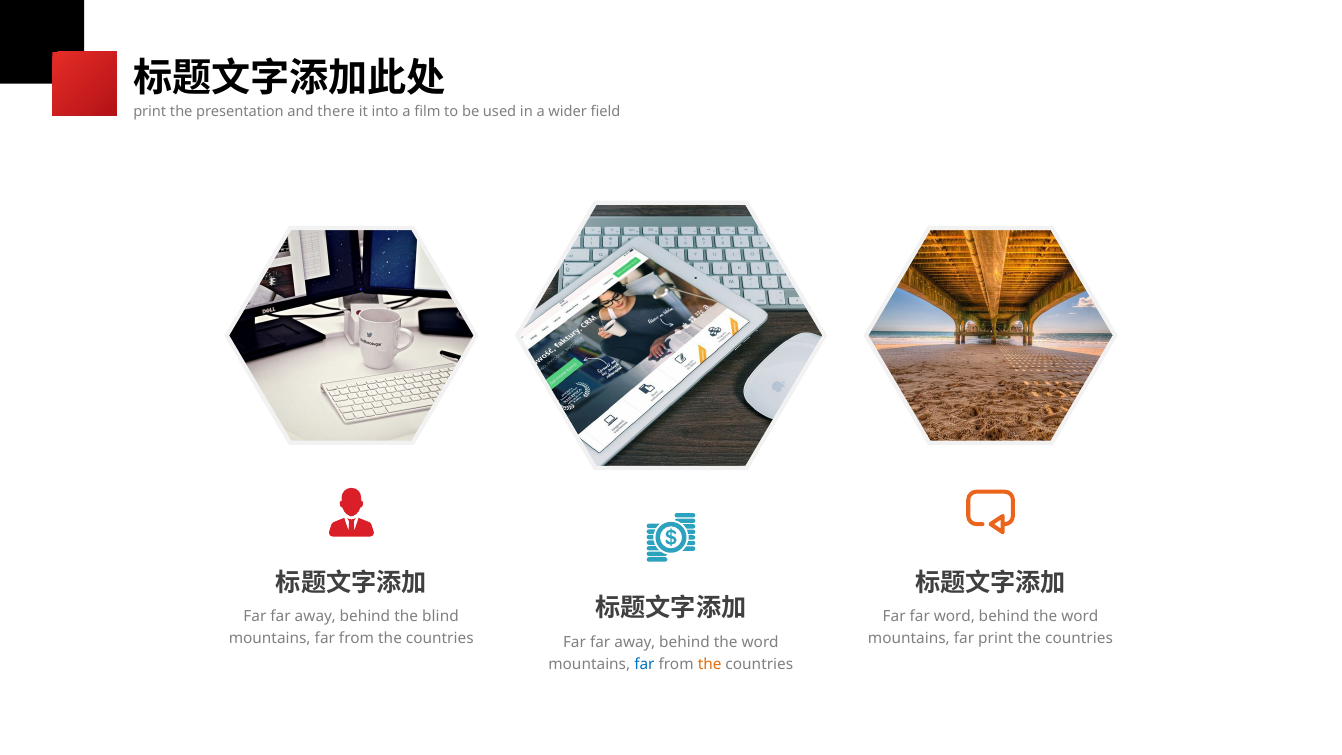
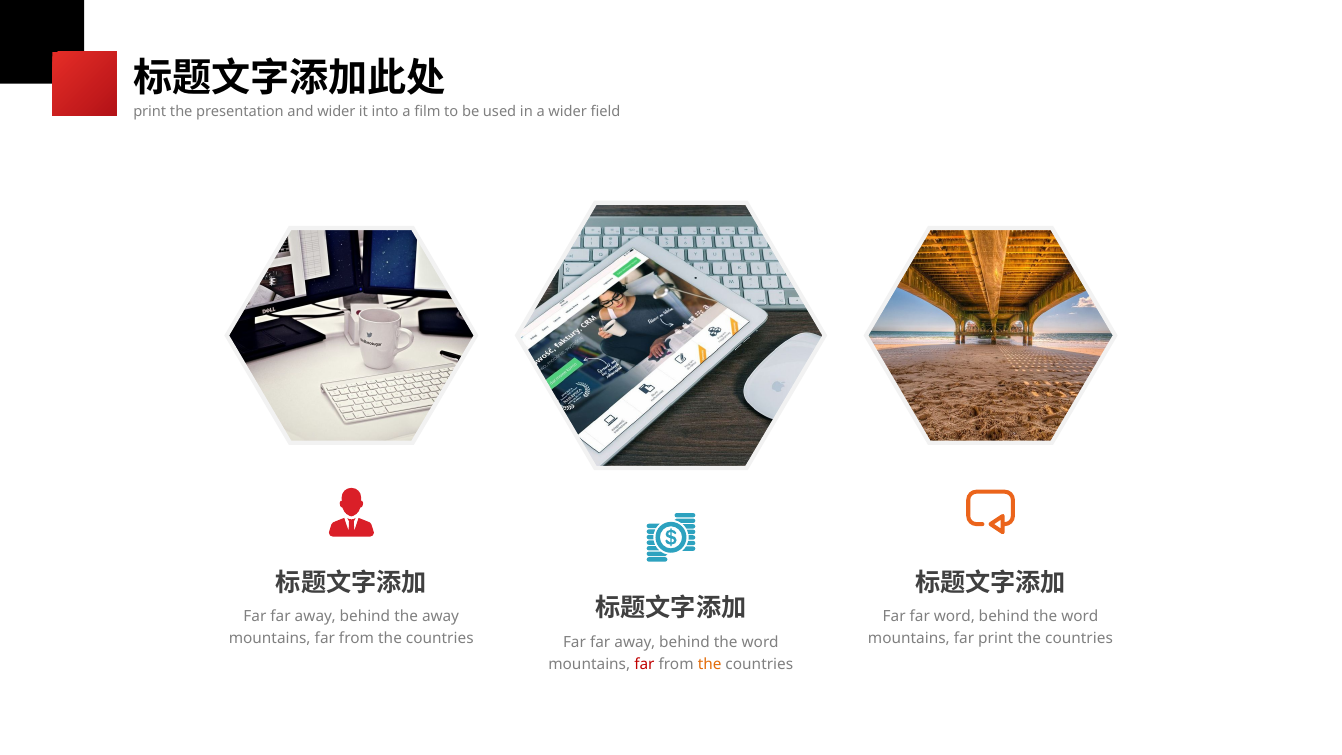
and there: there -> wider
the blind: blind -> away
far at (644, 664) colour: blue -> red
